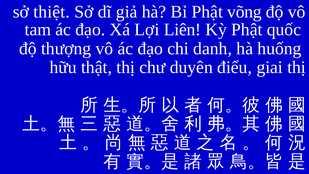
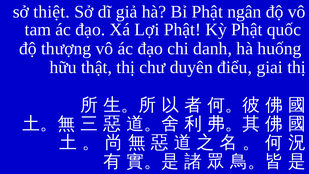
võng: võng -> ngân
Lợi Liên: Liên -> Phật
